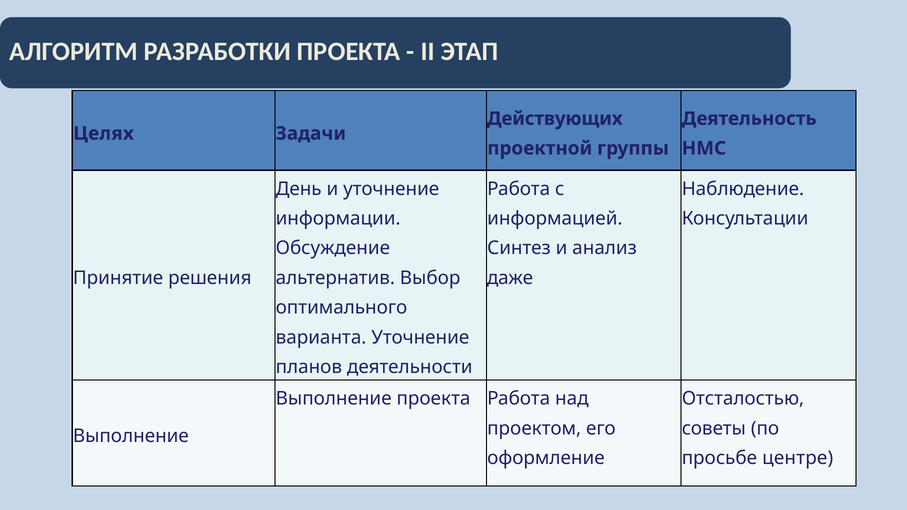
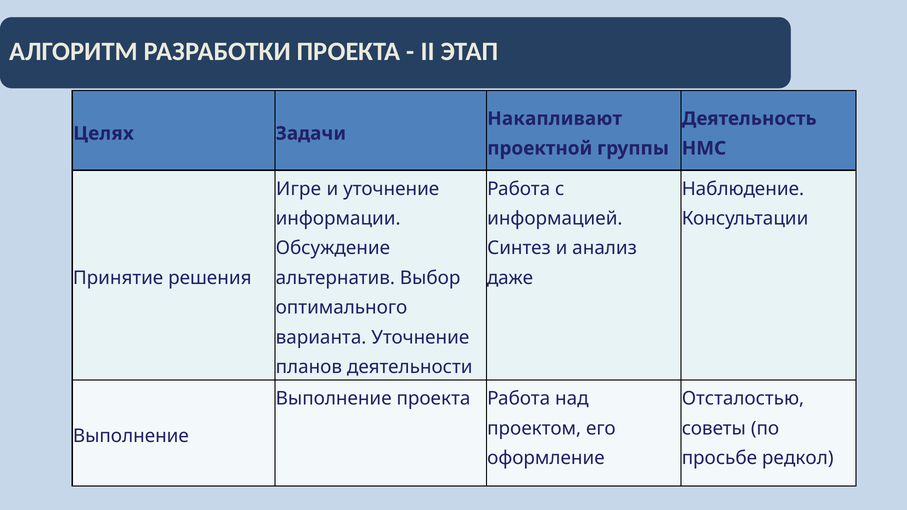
Действующих: Действующих -> Накапливают
День: День -> Игре
центре: центре -> редкол
